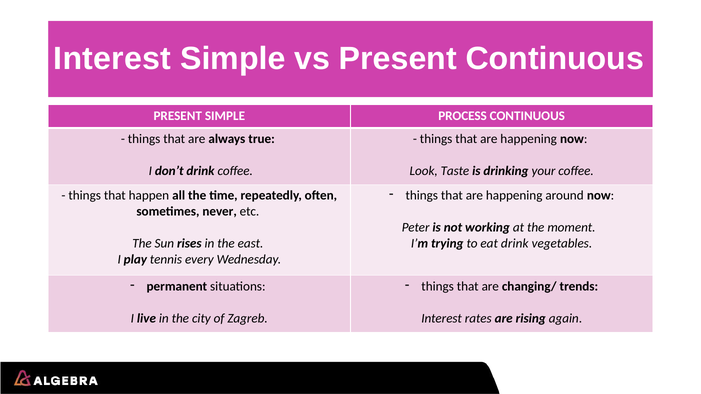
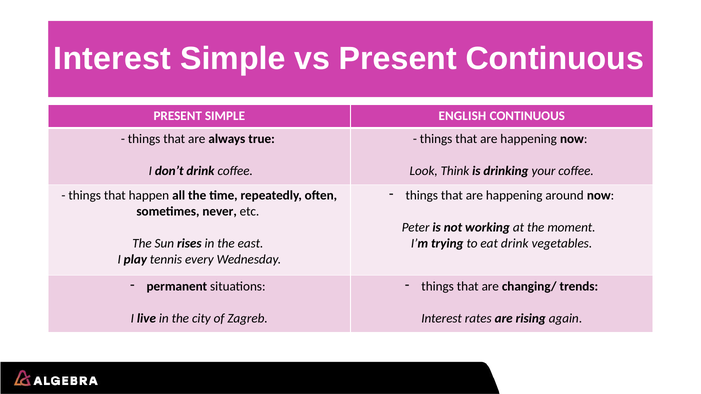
PROCESS: PROCESS -> ENGLISH
Taste: Taste -> Think
